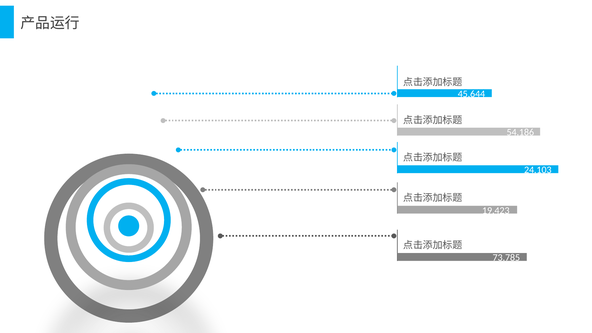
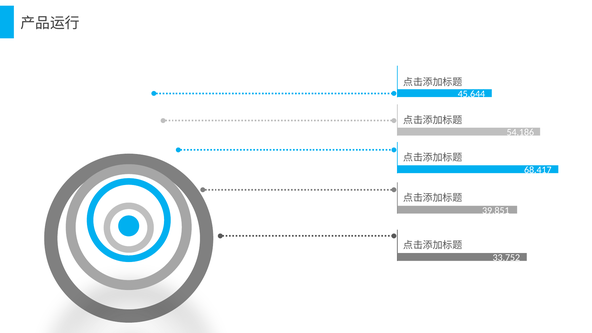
24.103: 24.103 -> 68.417
19.423: 19.423 -> 39.851
73.785: 73.785 -> 33.752
